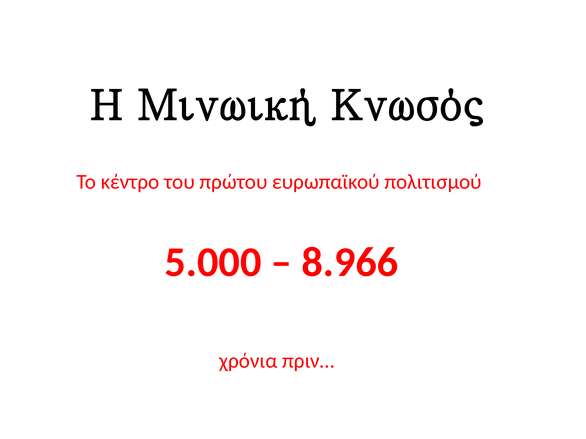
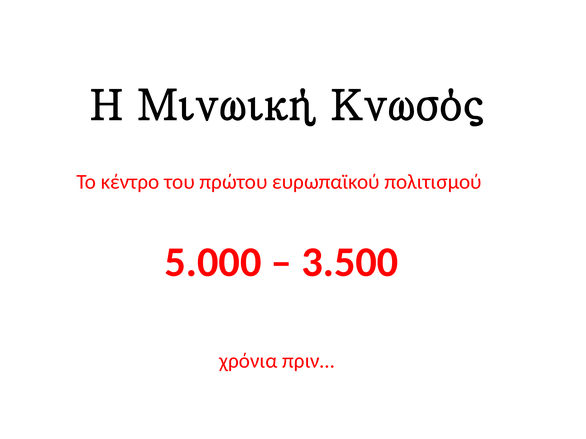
8.966: 8.966 -> 3.500
